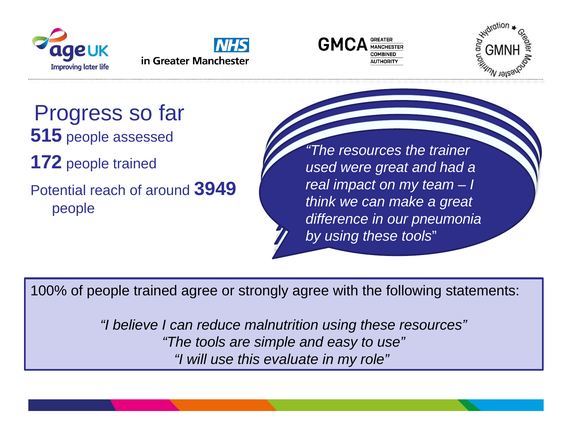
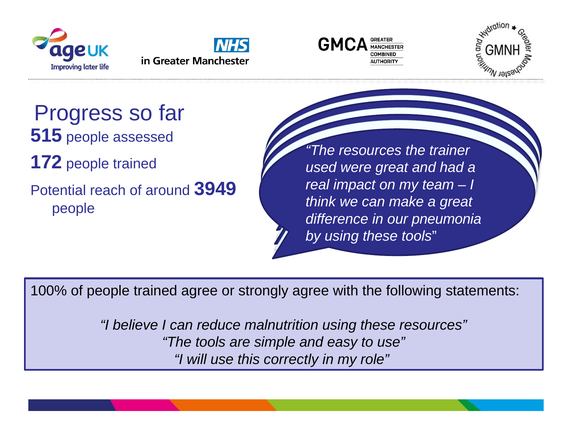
evaluate: evaluate -> correctly
